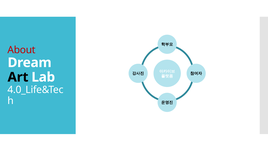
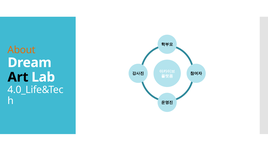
About colour: red -> orange
